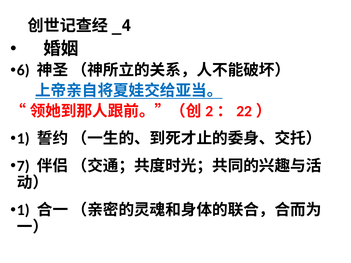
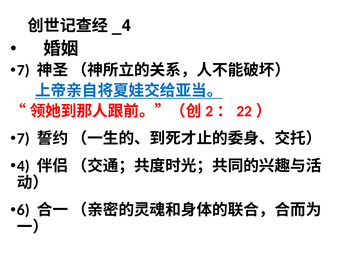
6 at (23, 70): 6 -> 7
1 at (23, 139): 1 -> 7
7: 7 -> 4
1 at (23, 210): 1 -> 6
